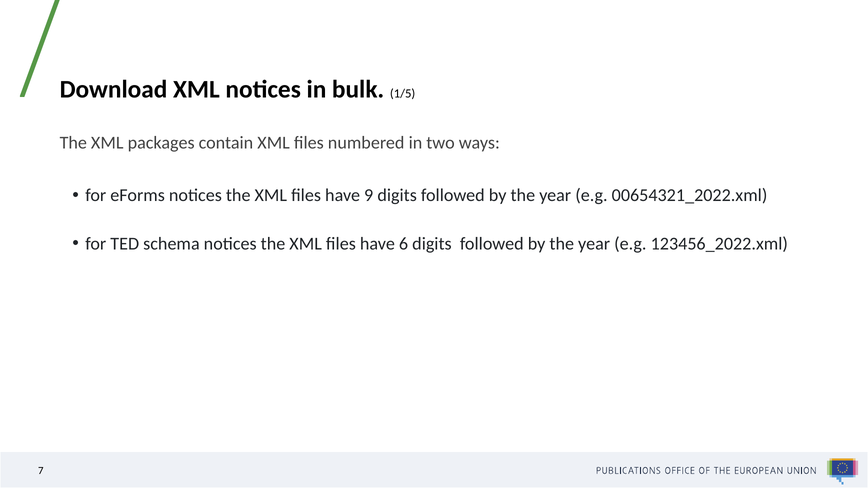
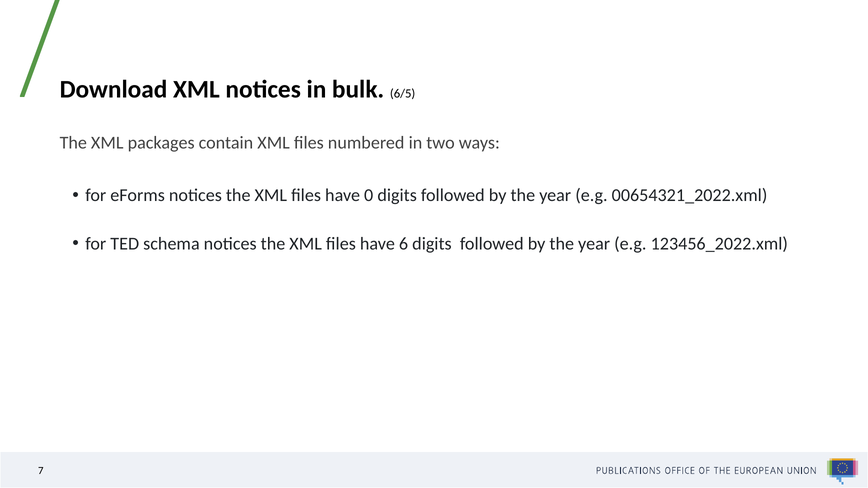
1/5: 1/5 -> 6/5
9: 9 -> 0
